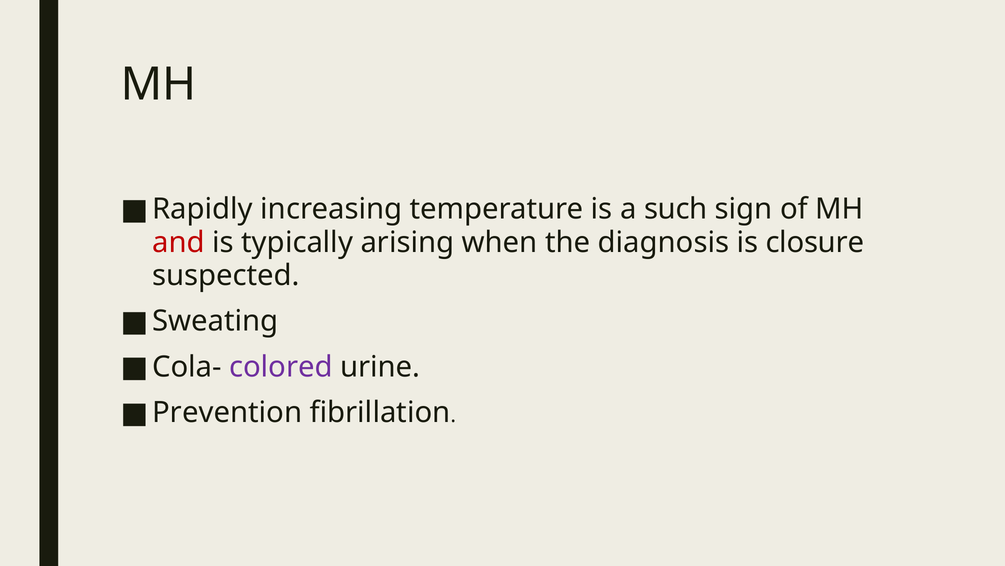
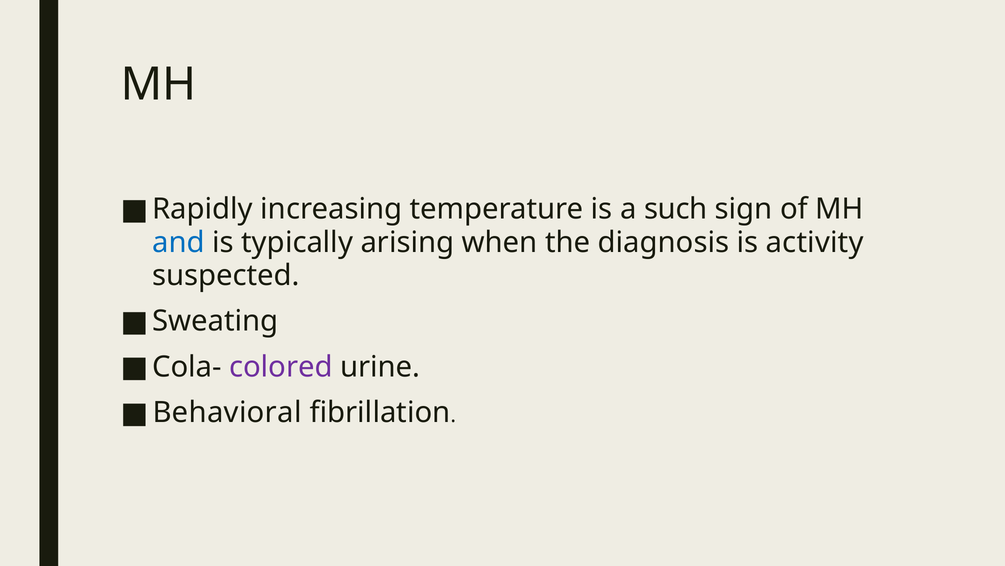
and colour: red -> blue
closure: closure -> activity
Prevention: Prevention -> Behavioral
